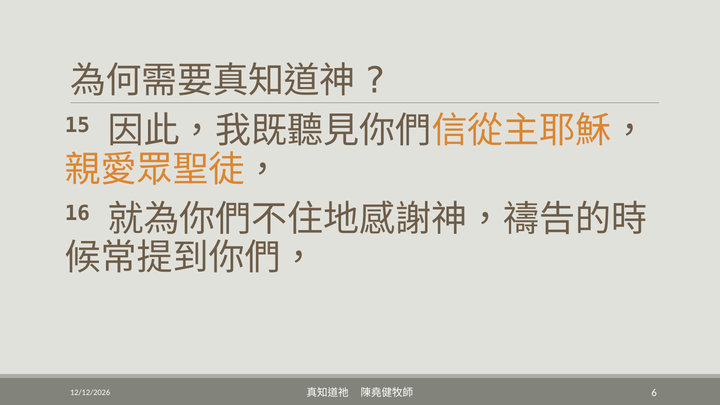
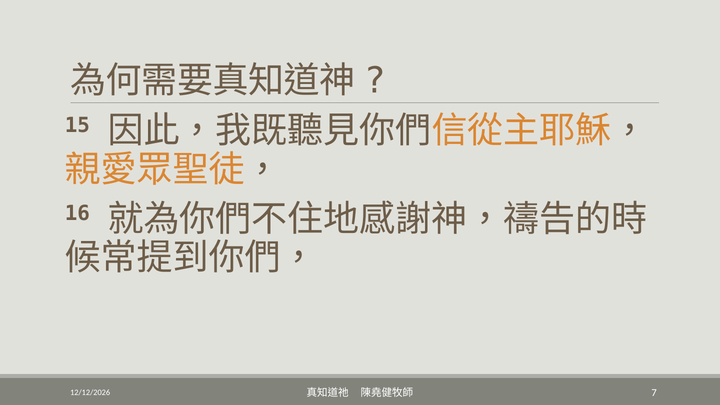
6: 6 -> 7
